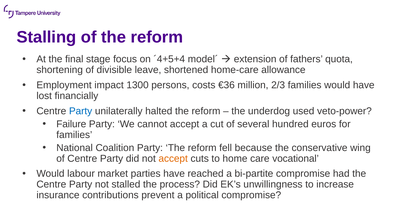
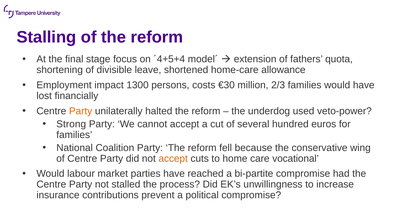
€36: €36 -> €30
Party at (81, 111) colour: blue -> orange
Failure: Failure -> Strong
